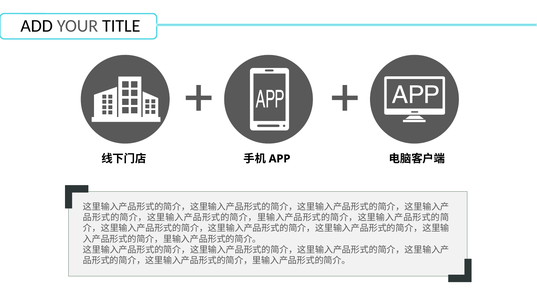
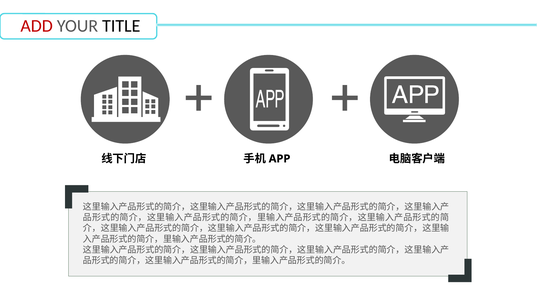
ADD colour: black -> red
